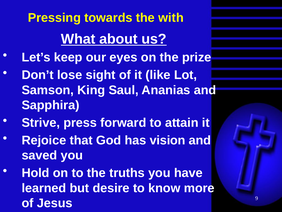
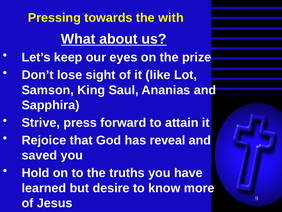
vision: vision -> reveal
